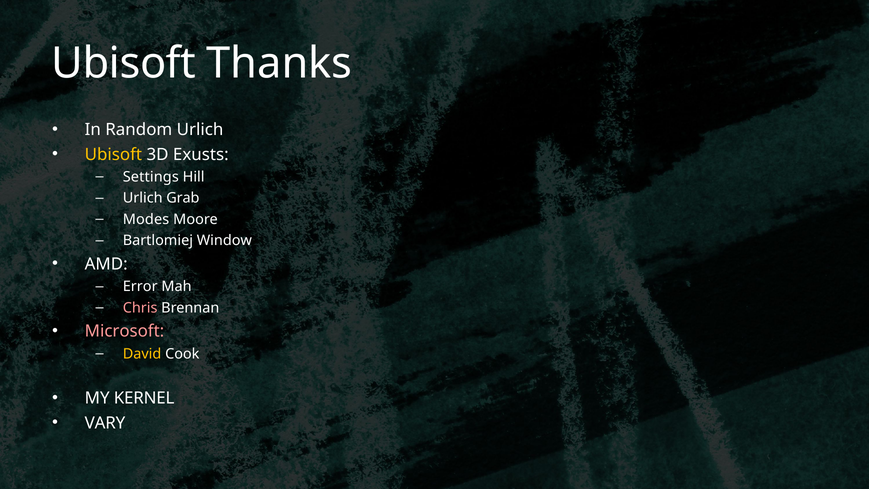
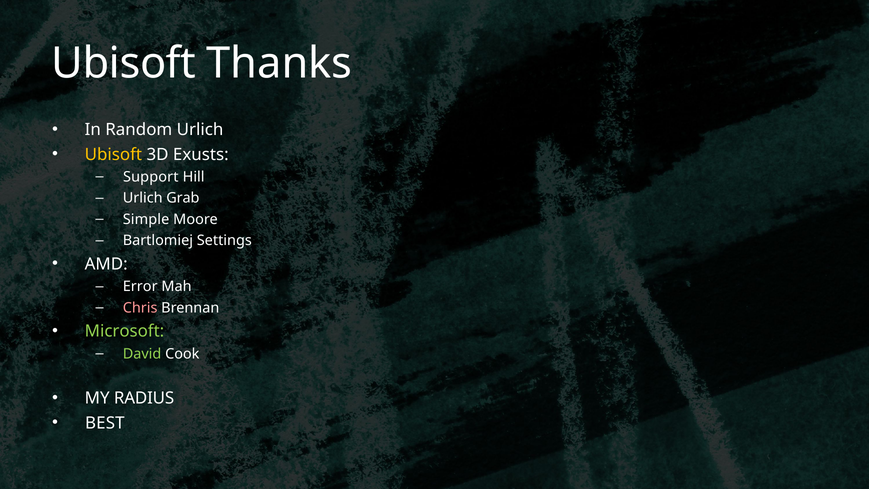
Settings: Settings -> Support
Modes: Modes -> Simple
Window: Window -> Settings
Microsoft colour: pink -> light green
David colour: yellow -> light green
KERNEL: KERNEL -> RADIUS
VARY: VARY -> BEST
